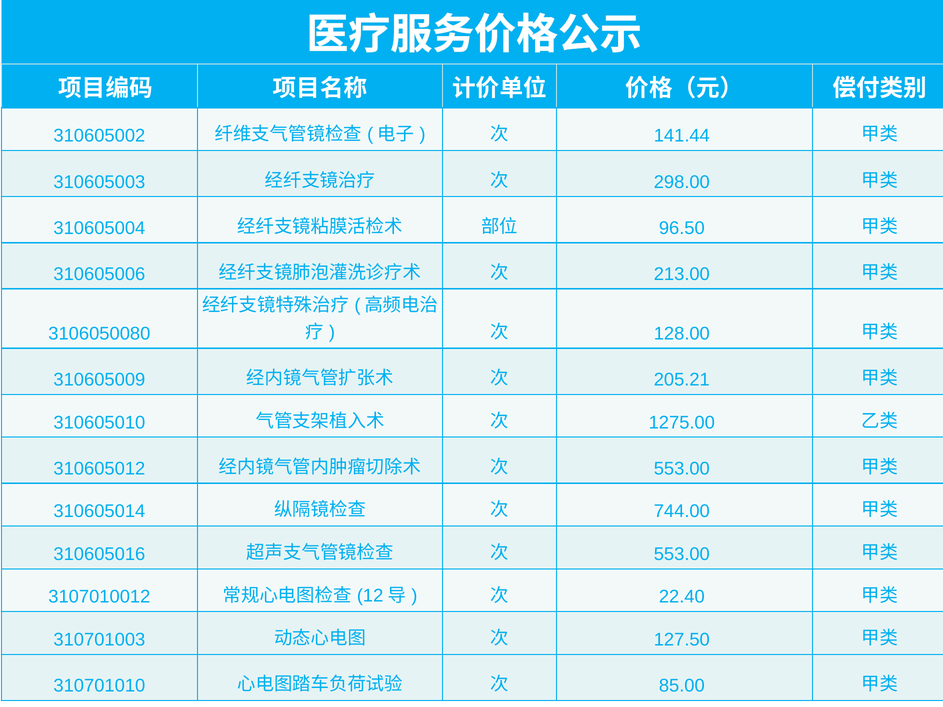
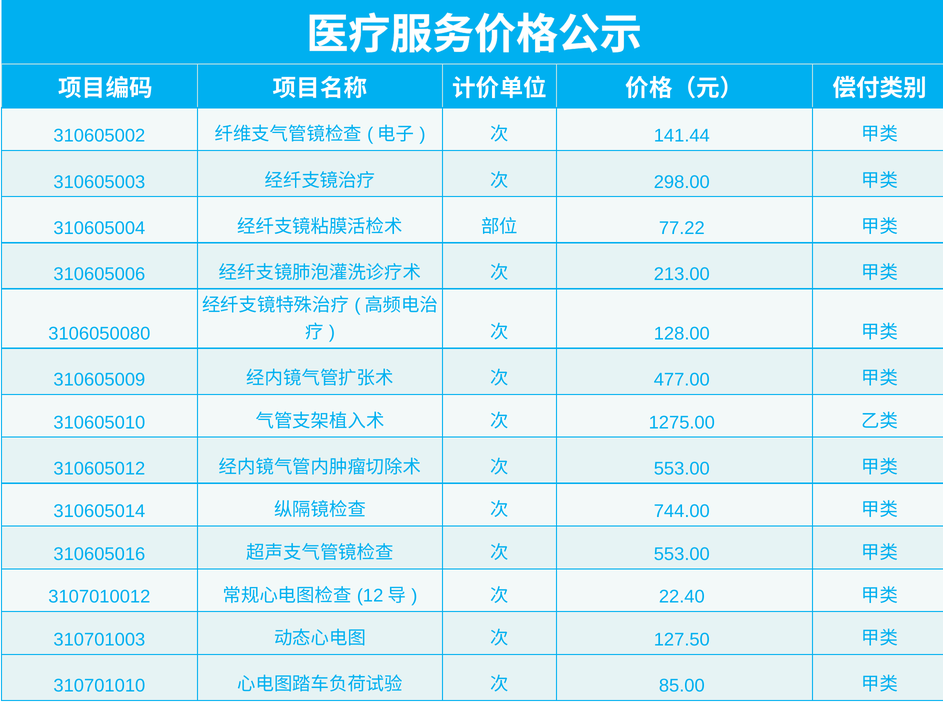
96.50: 96.50 -> 77.22
205.21: 205.21 -> 477.00
